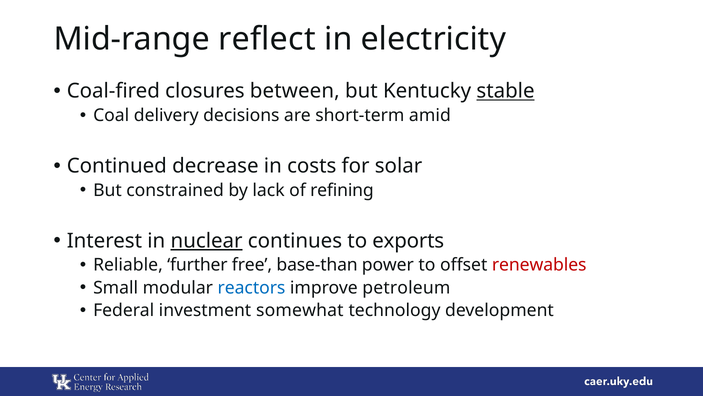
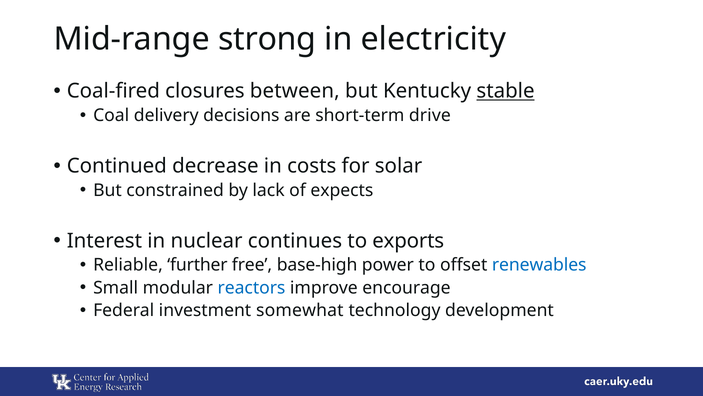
reflect: reflect -> strong
amid: amid -> drive
refining: refining -> expects
nuclear underline: present -> none
base-than: base-than -> base-high
renewables colour: red -> blue
petroleum: petroleum -> encourage
